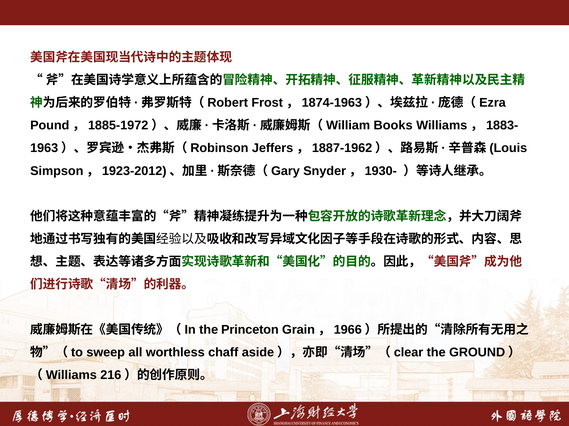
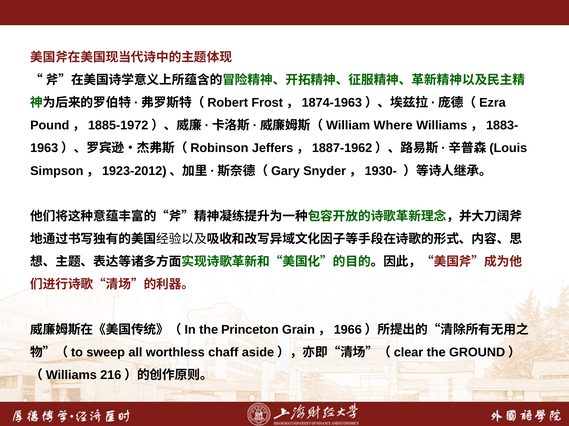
Books: Books -> Where
